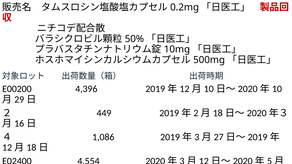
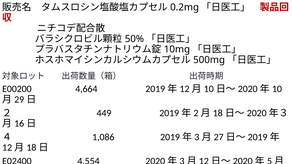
4,396: 4,396 -> 4,664
